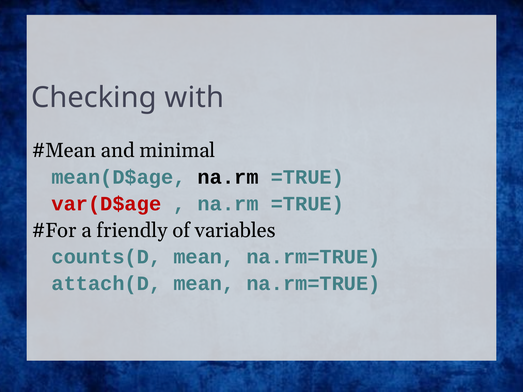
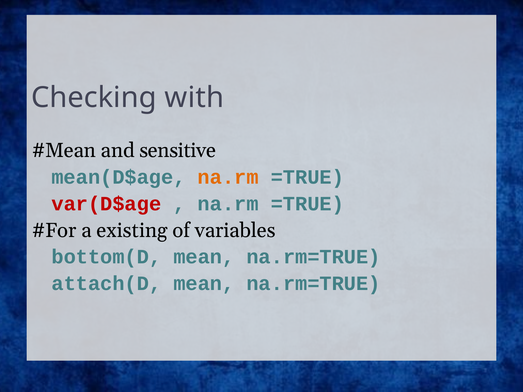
minimal: minimal -> sensitive
na.rm at (228, 177) colour: black -> orange
friendly: friendly -> existing
counts(D: counts(D -> bottom(D
